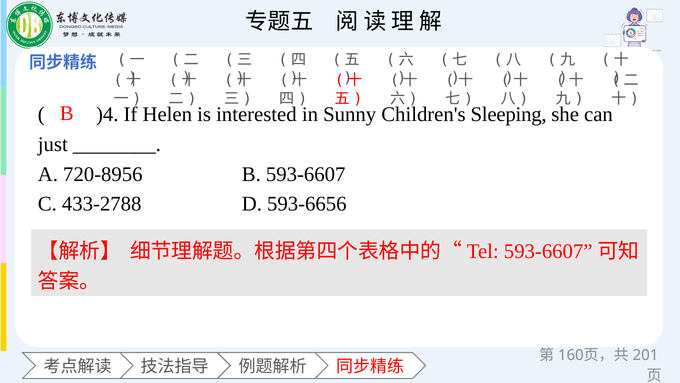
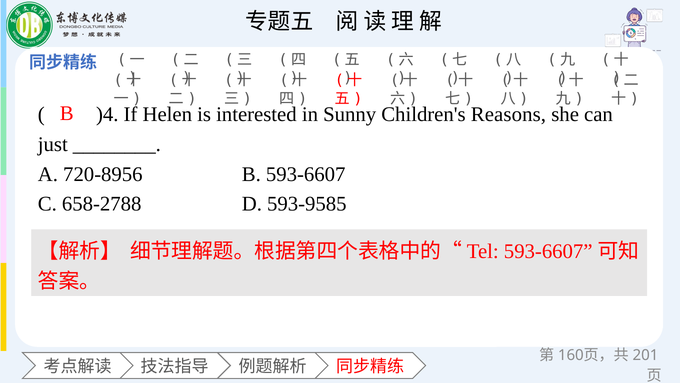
Sleeping: Sleeping -> Reasons
433-2788: 433-2788 -> 658-2788
593-6656: 593-6656 -> 593-9585
